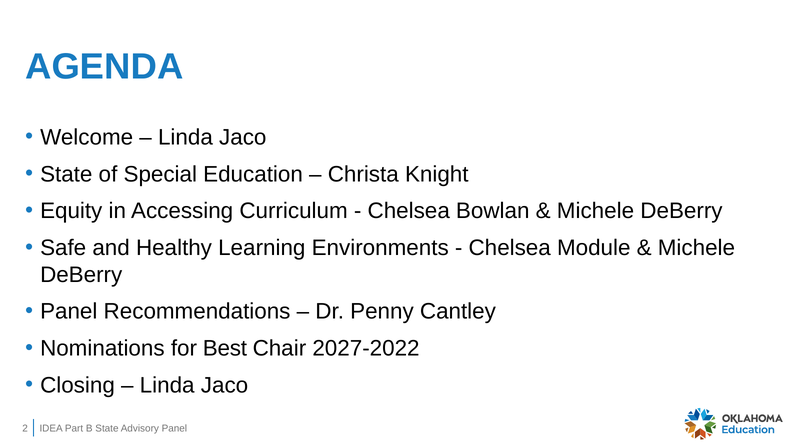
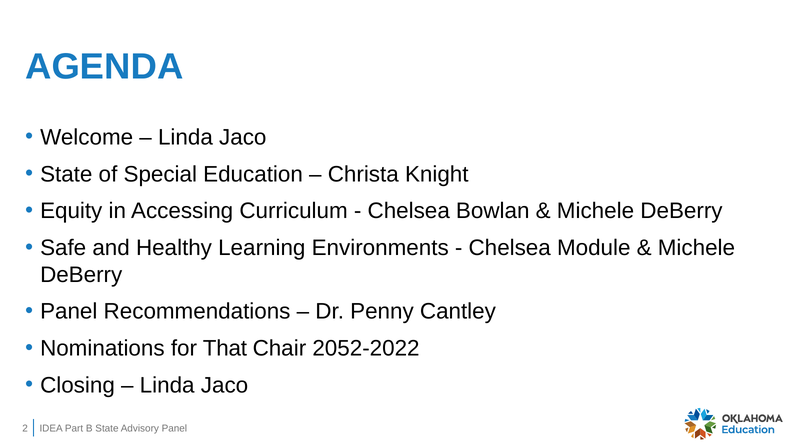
Best: Best -> That
2027-2022: 2027-2022 -> 2052-2022
